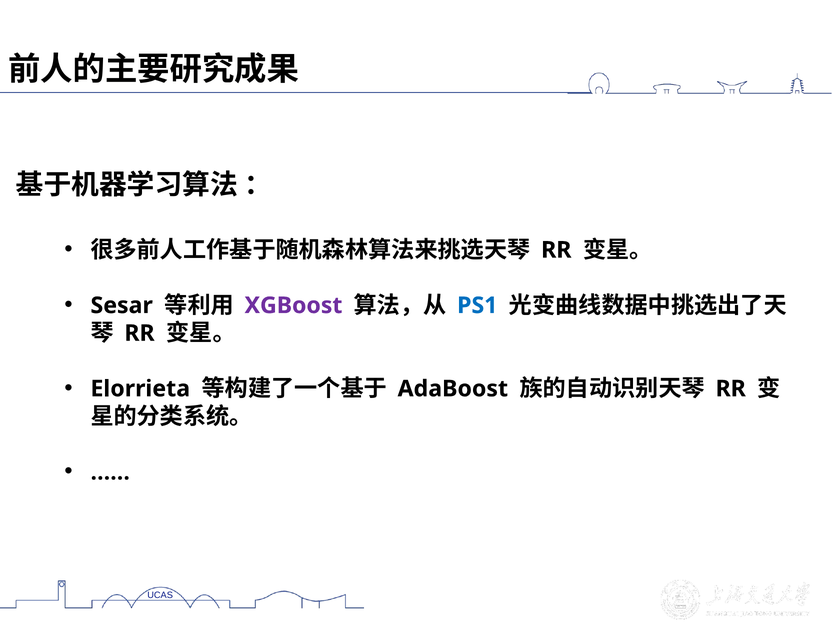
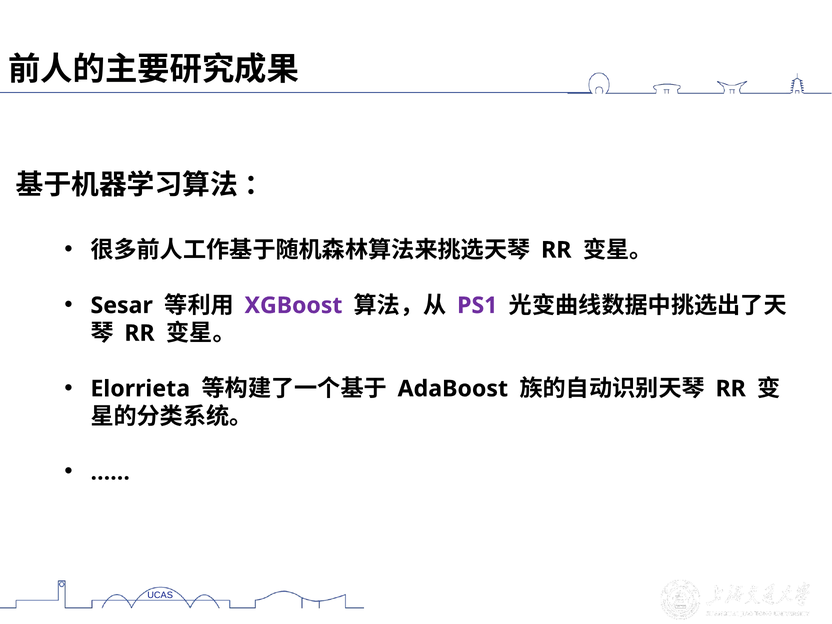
PS1 colour: blue -> purple
